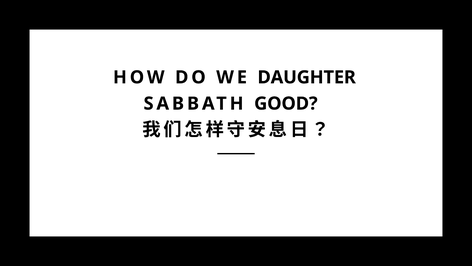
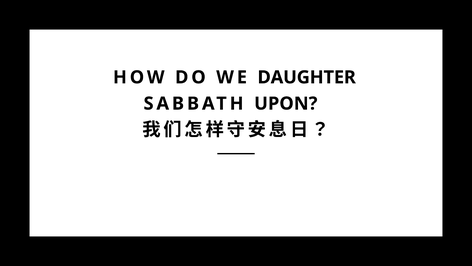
GOOD: GOOD -> UPON
